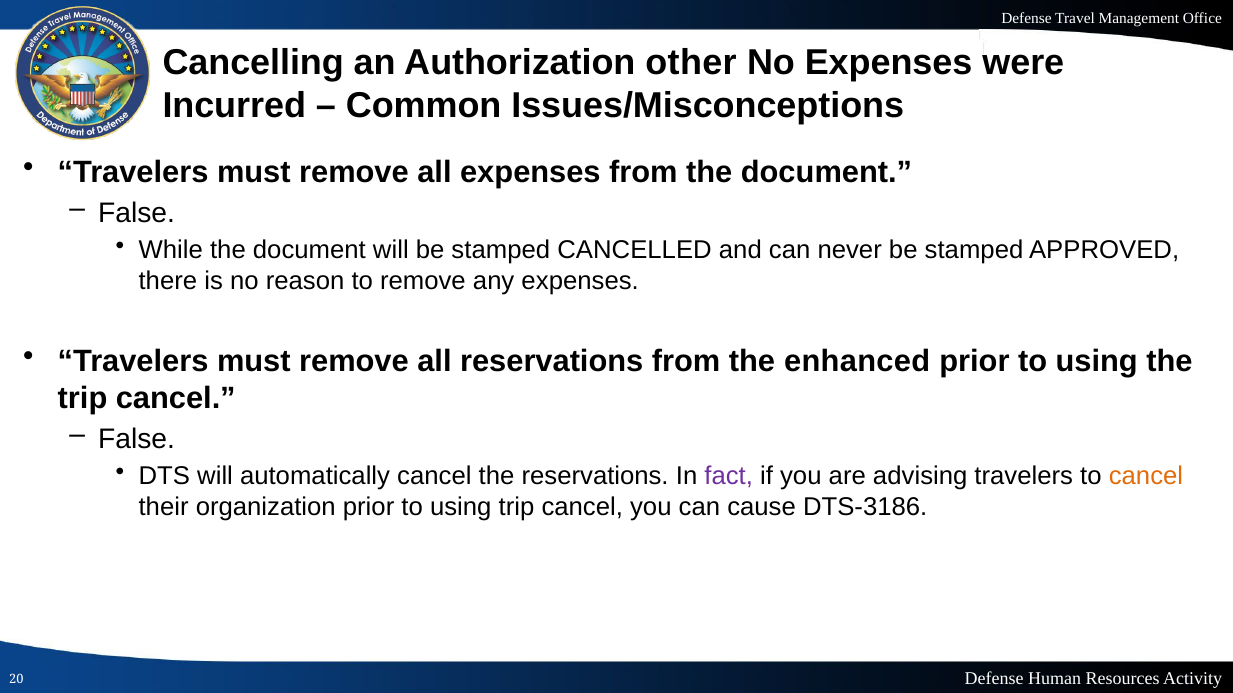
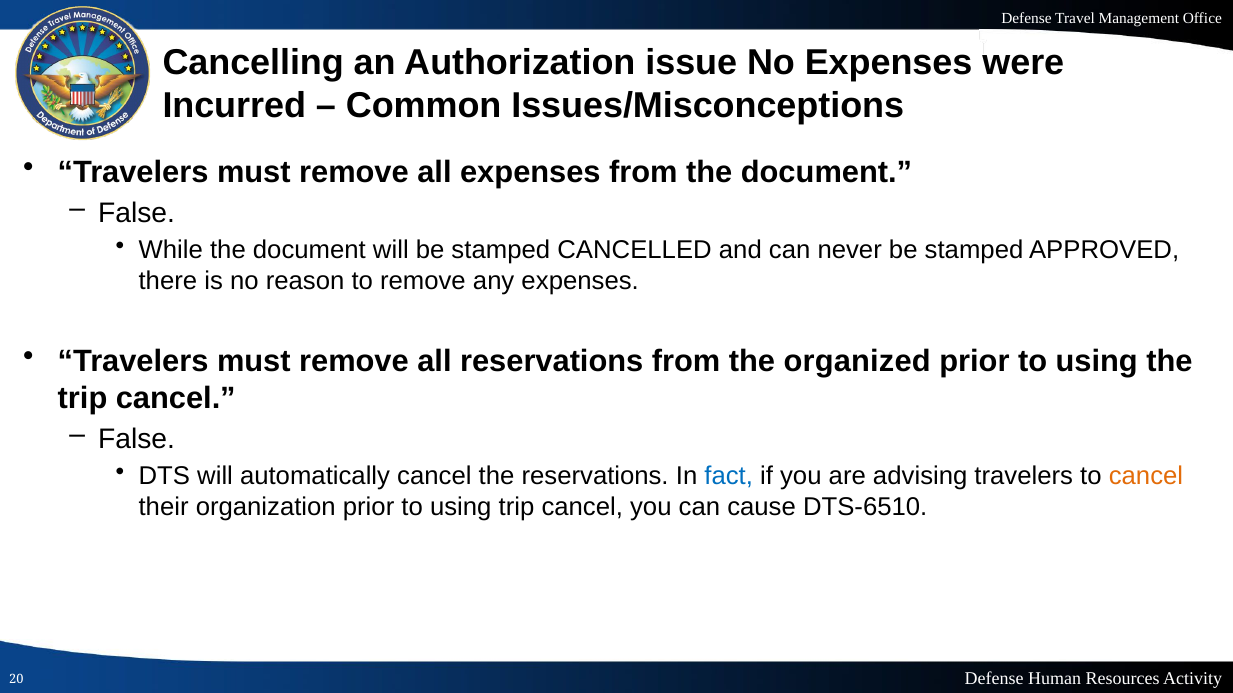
other: other -> issue
enhanced: enhanced -> organized
fact colour: purple -> blue
DTS-3186: DTS-3186 -> DTS-6510
